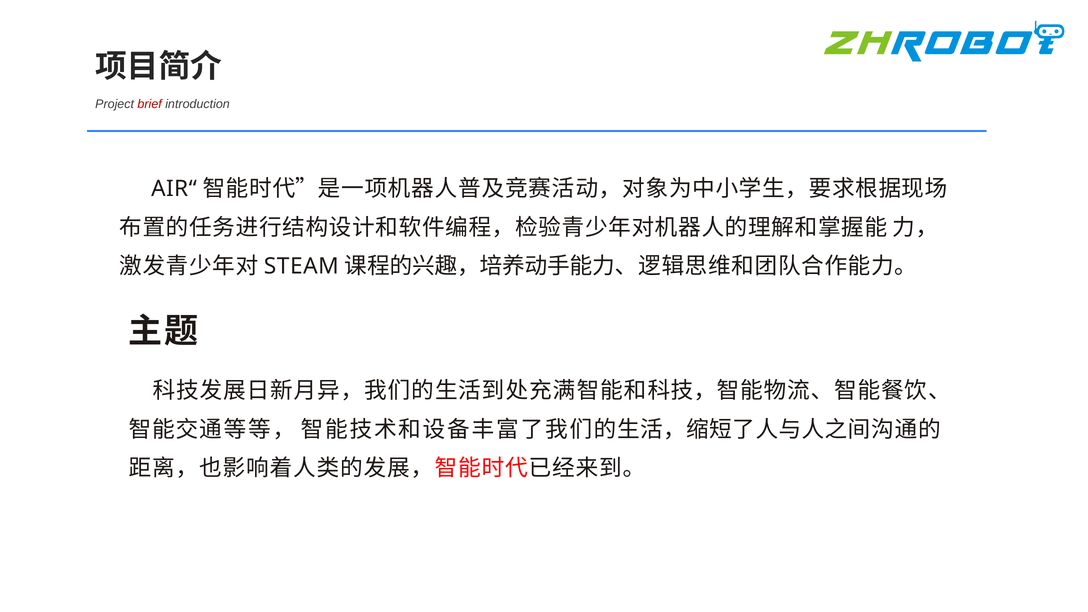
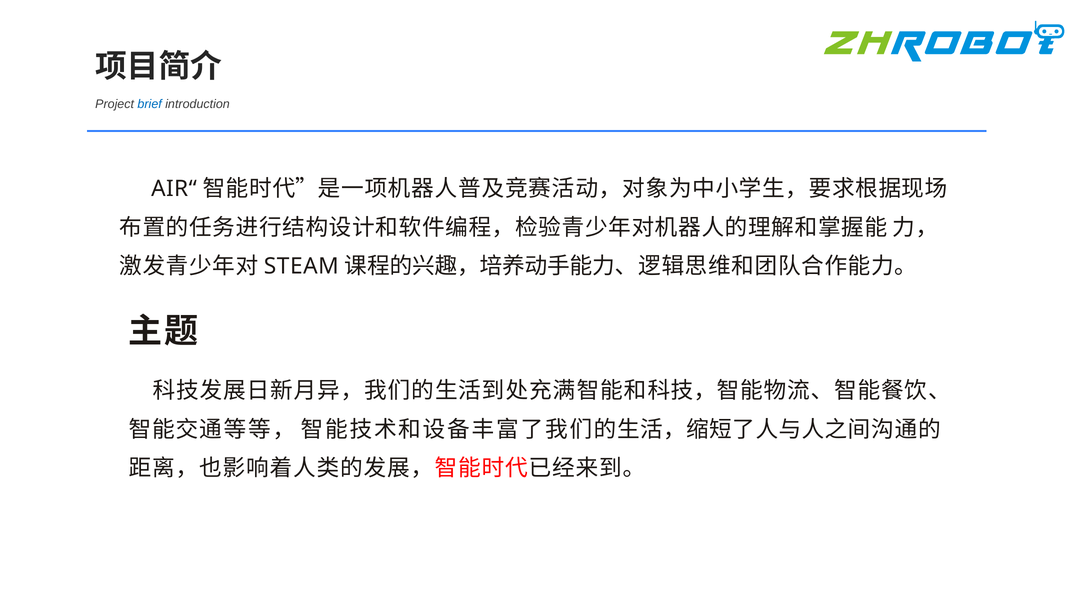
brief colour: red -> blue
